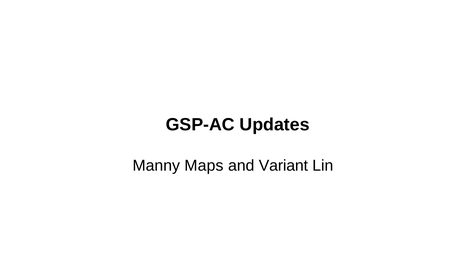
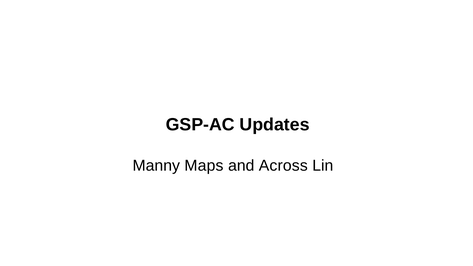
Variant: Variant -> Across
